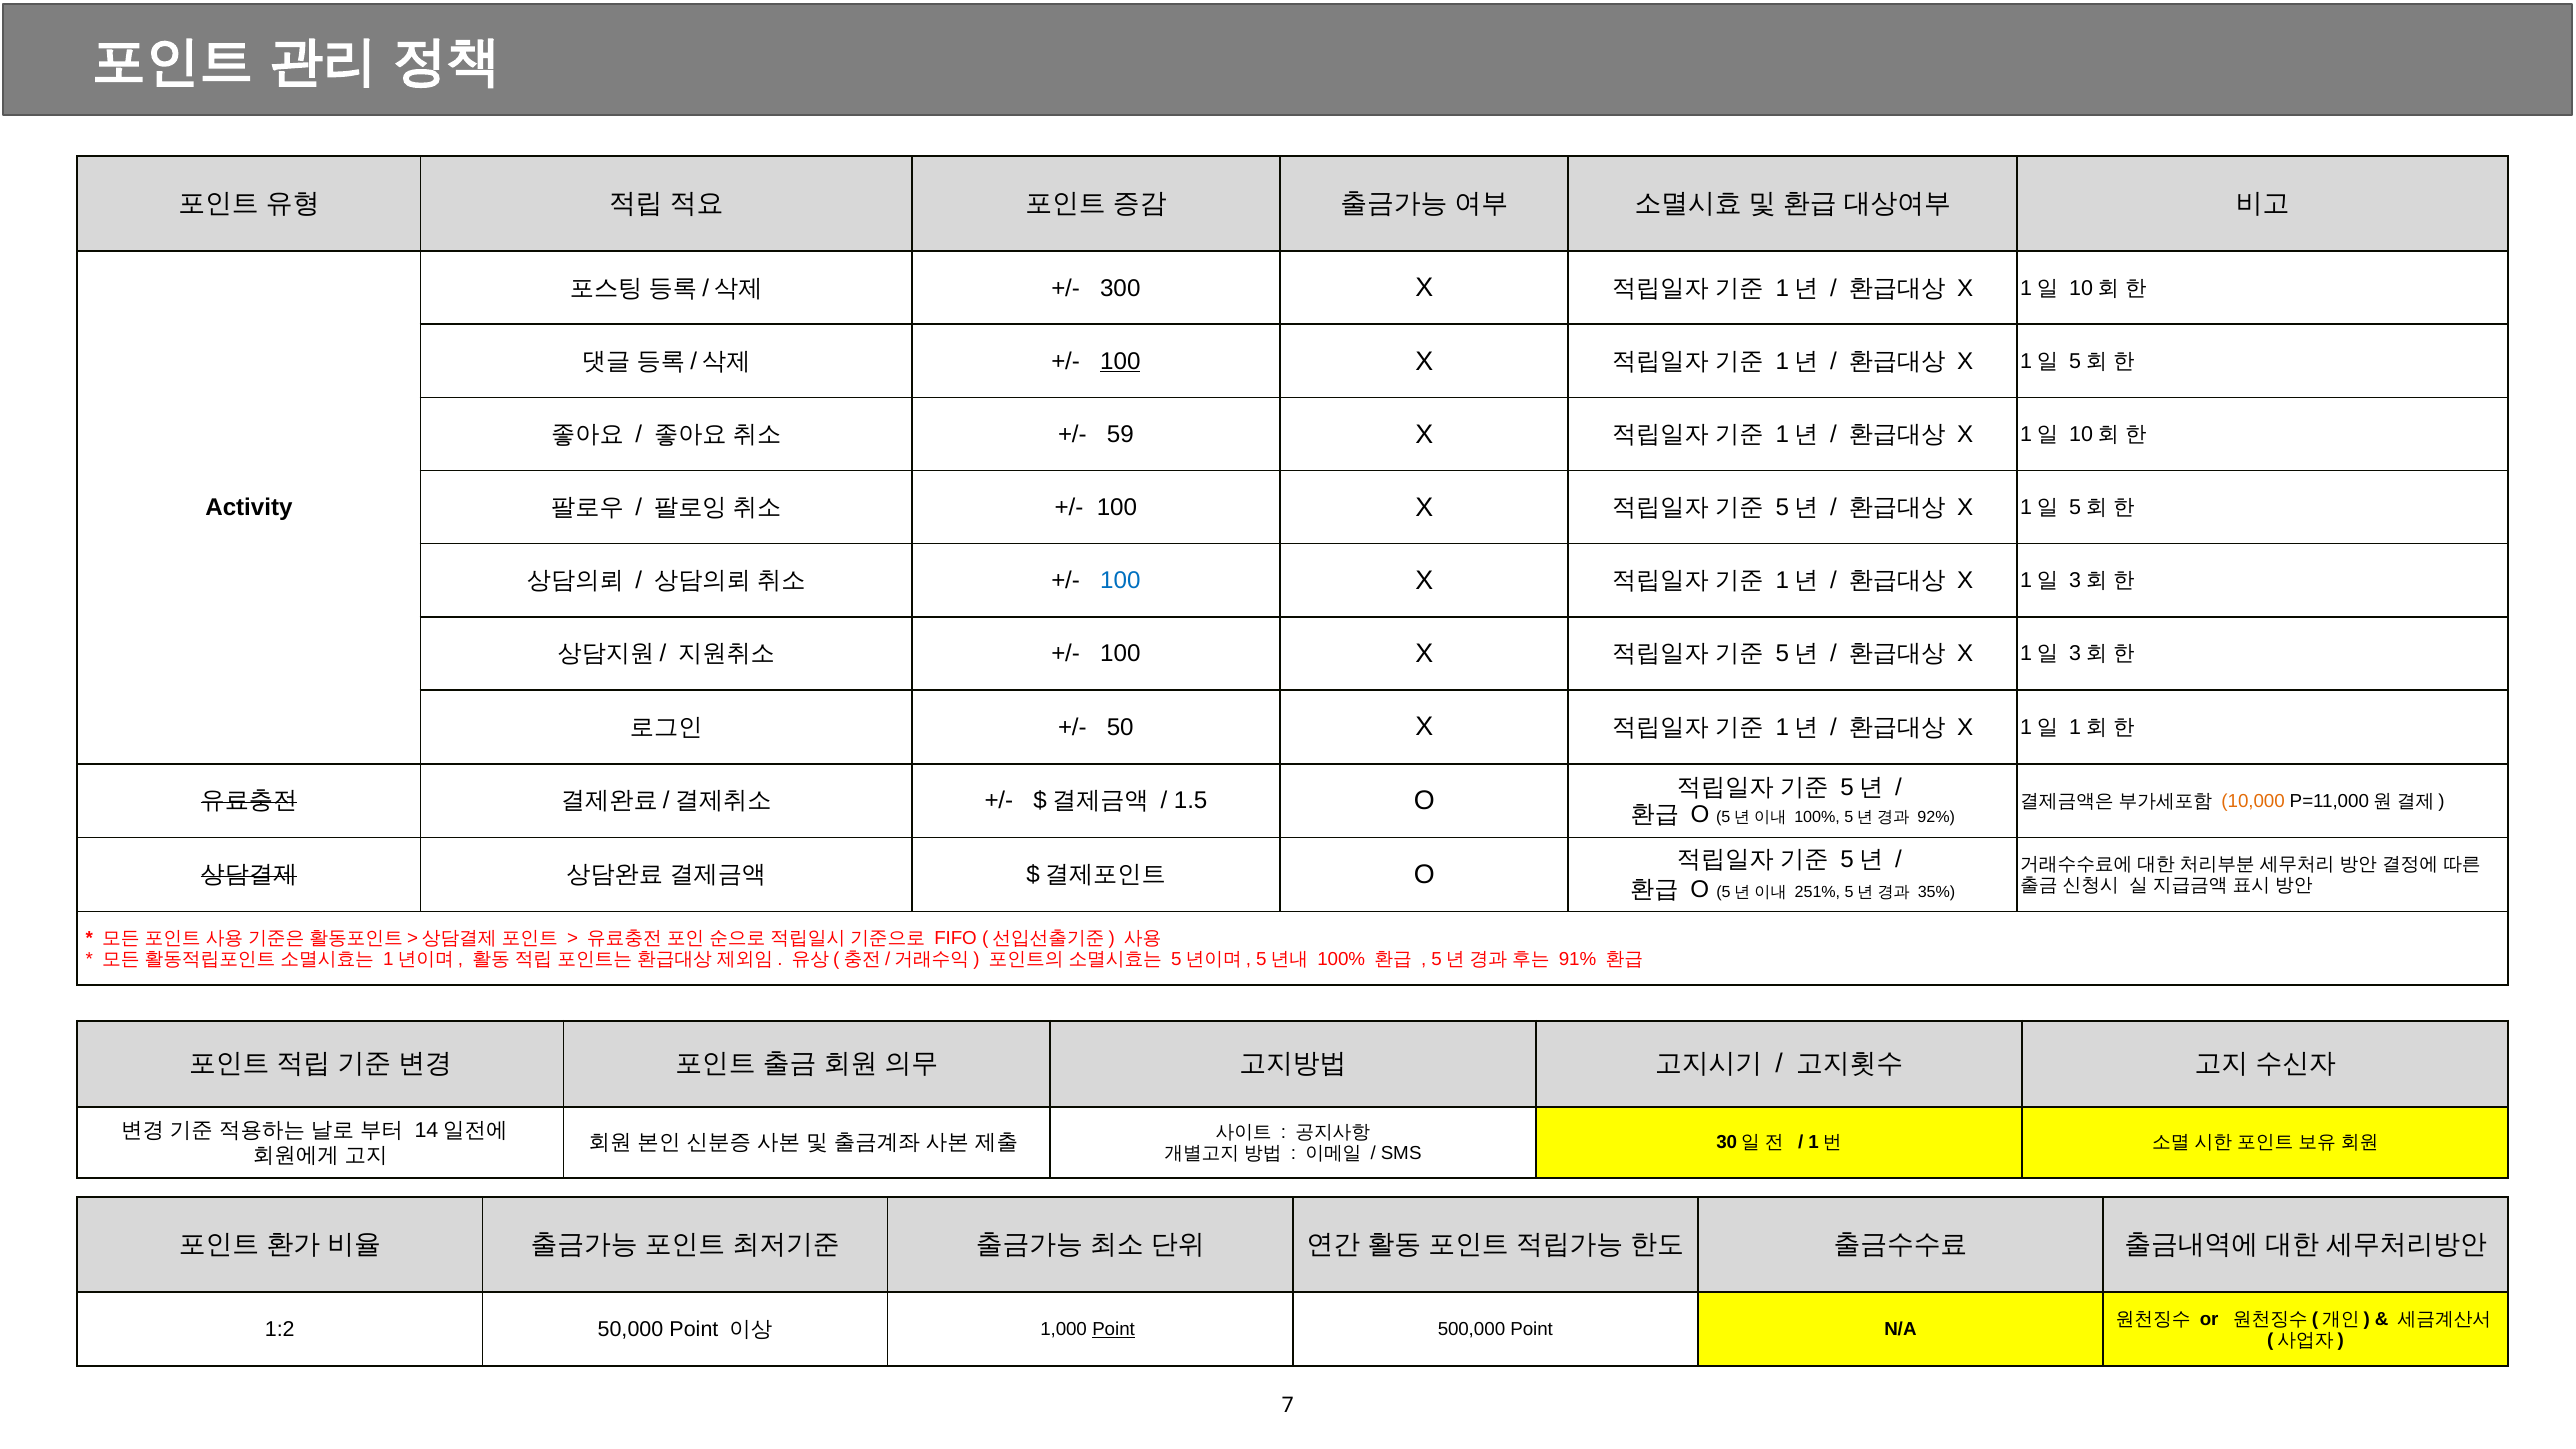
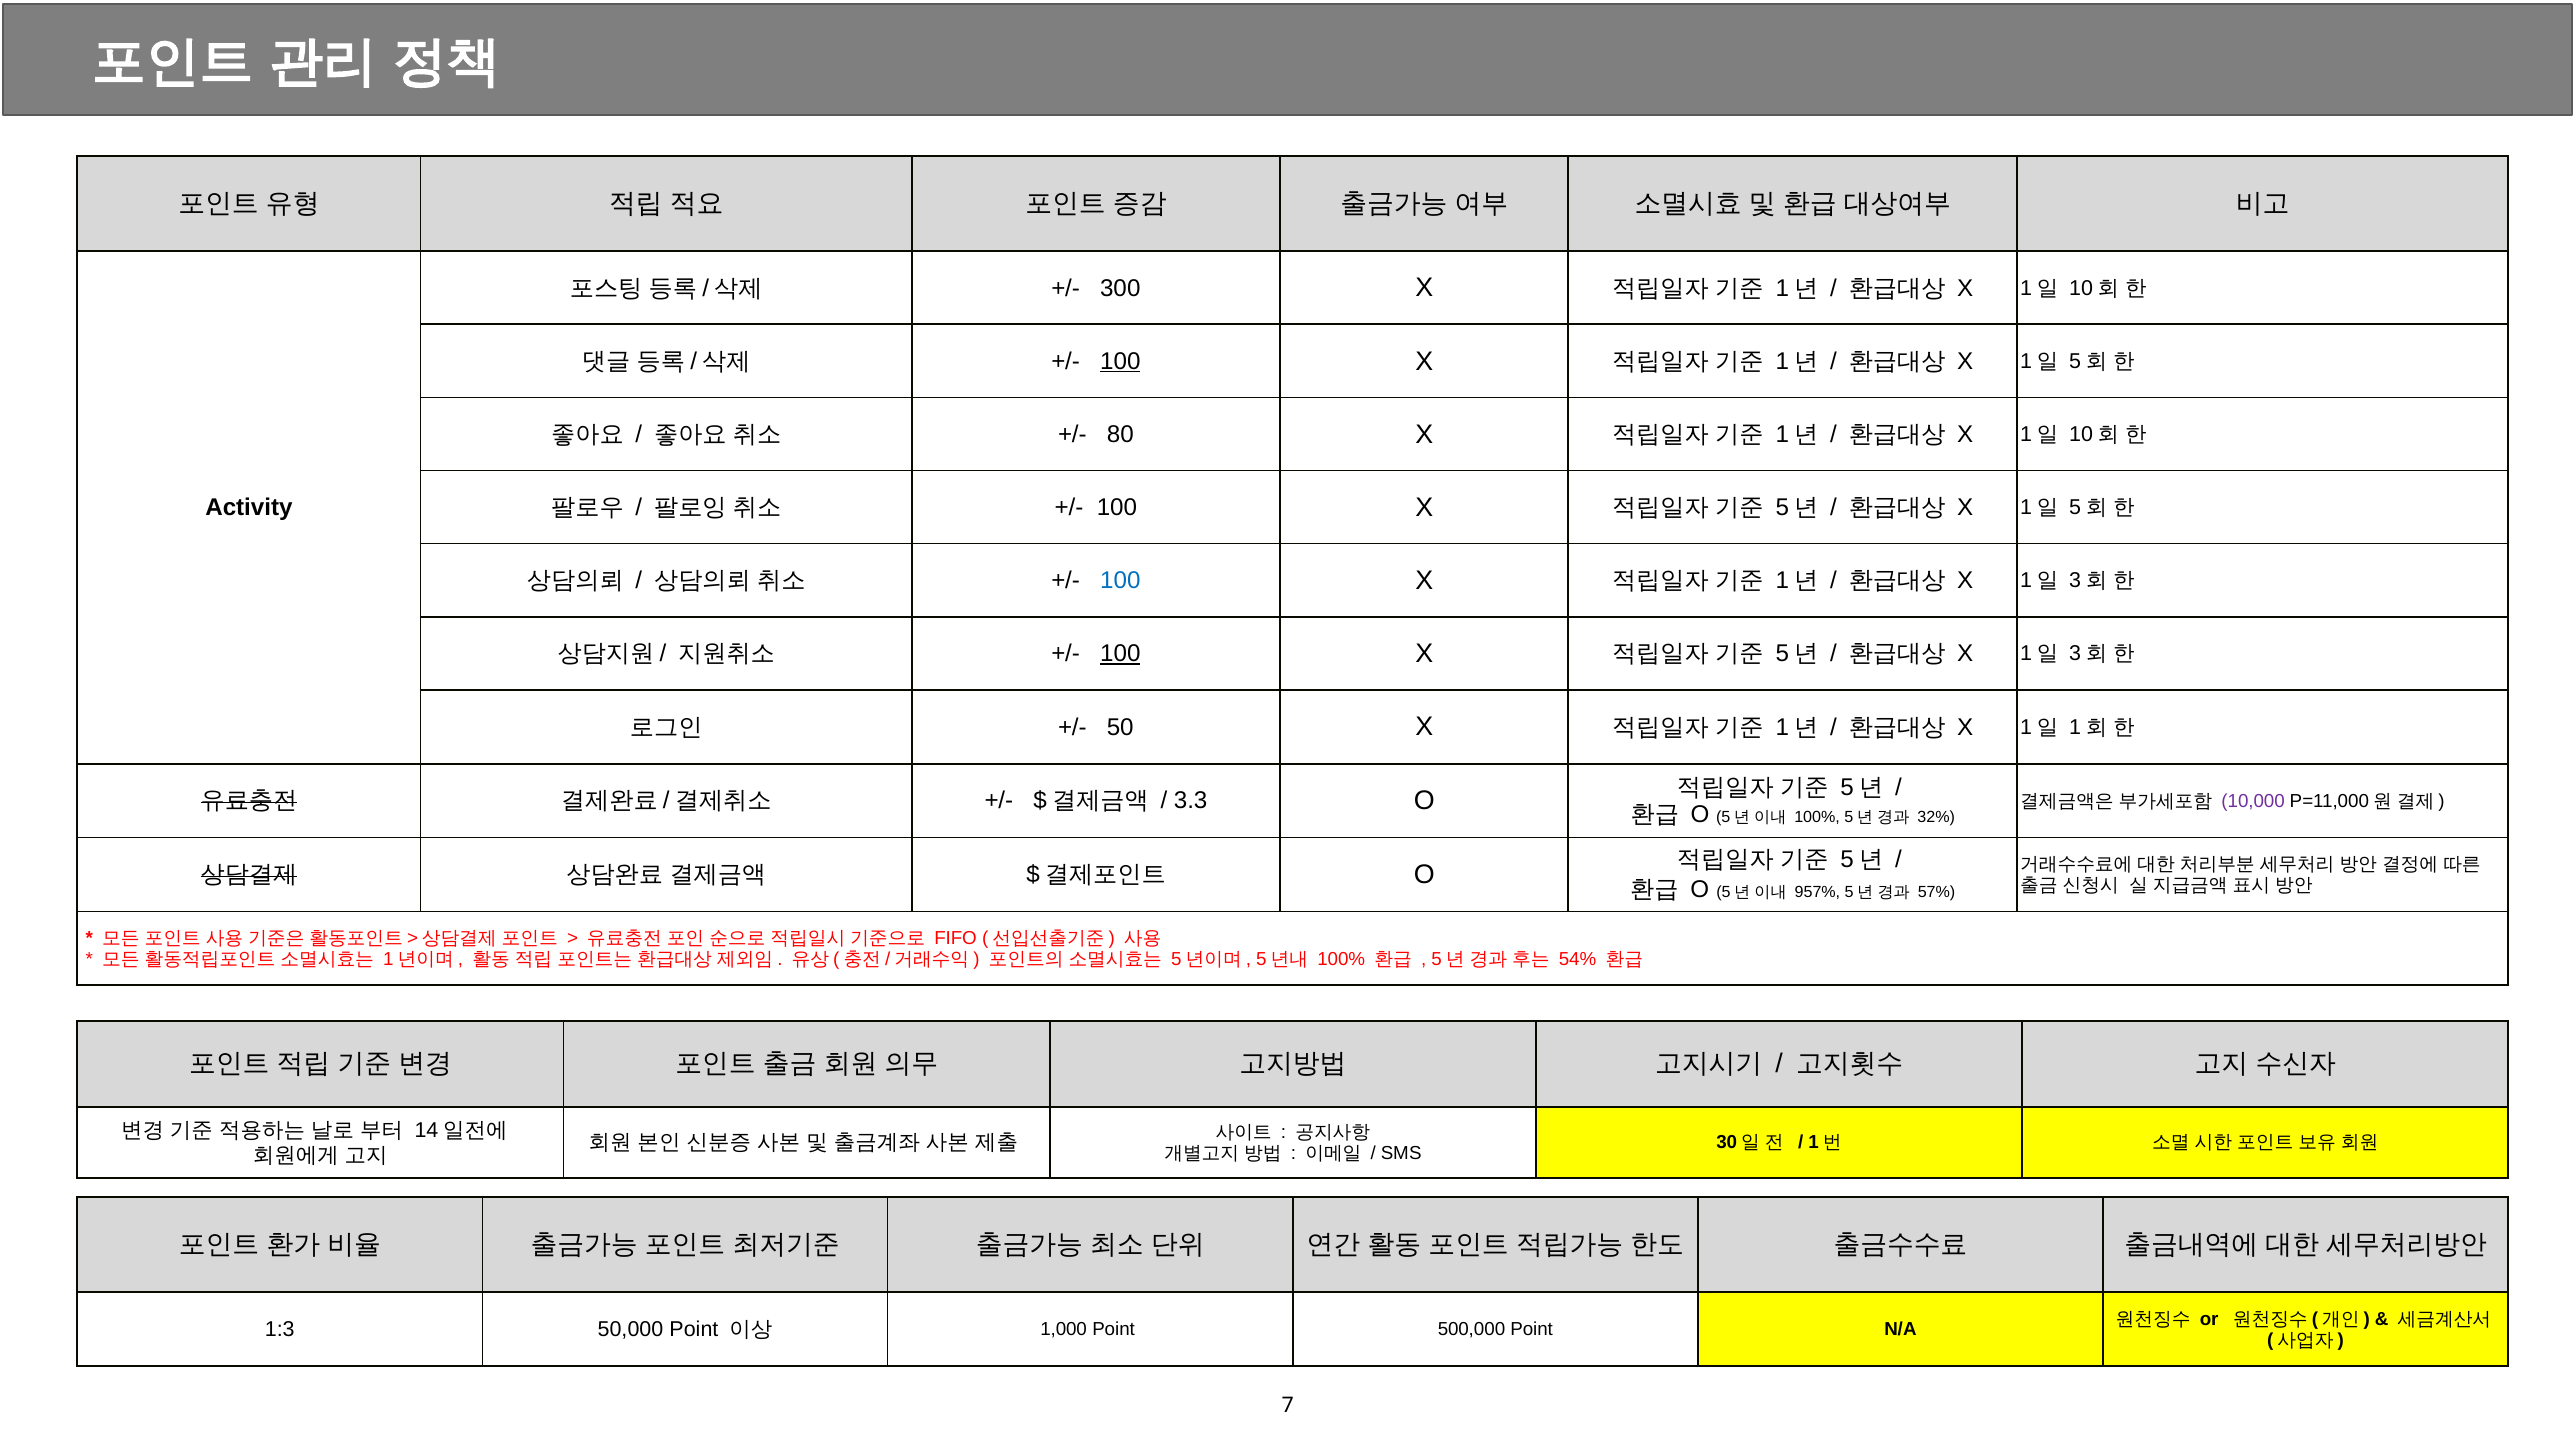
59: 59 -> 80
100 at (1120, 654) underline: none -> present
1.5: 1.5 -> 3.3
10,000 colour: orange -> purple
92%: 92% -> 32%
251%: 251% -> 957%
35%: 35% -> 57%
91%: 91% -> 54%
1:2: 1:2 -> 1:3
Point at (1114, 1329) underline: present -> none
